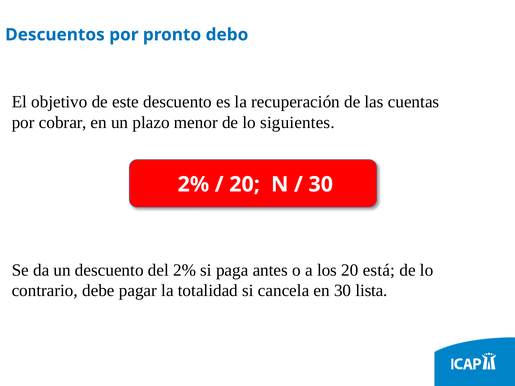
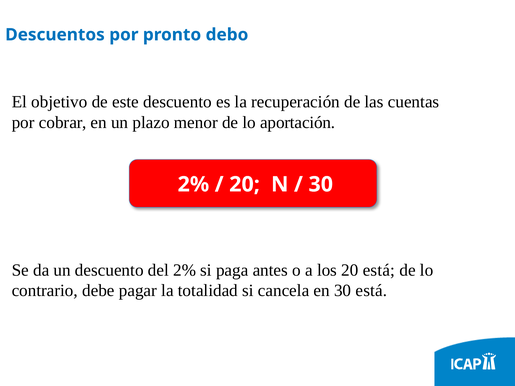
siguientes: siguientes -> aportación
30 lista: lista -> está
